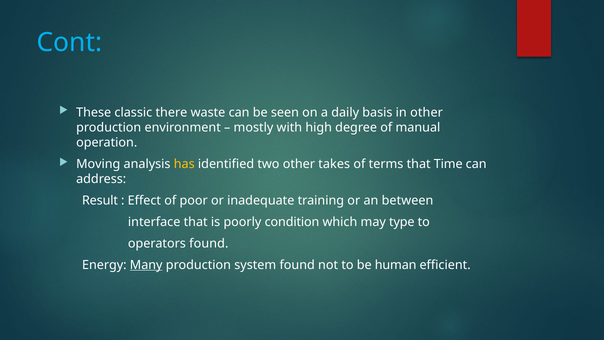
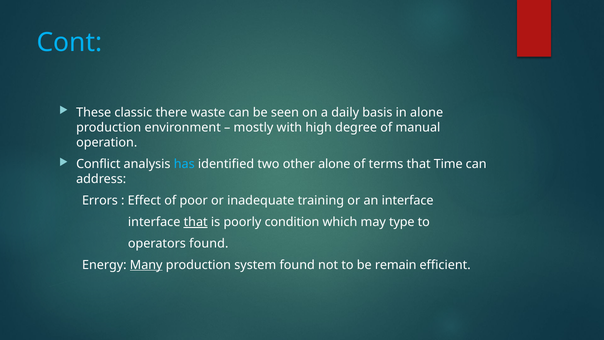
in other: other -> alone
Moving: Moving -> Conflict
has colour: yellow -> light blue
other takes: takes -> alone
Result: Result -> Errors
an between: between -> interface
that at (196, 222) underline: none -> present
human: human -> remain
